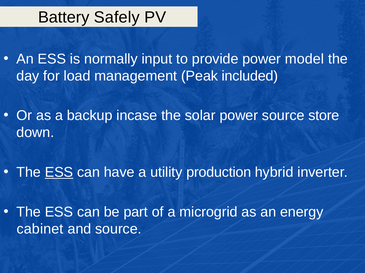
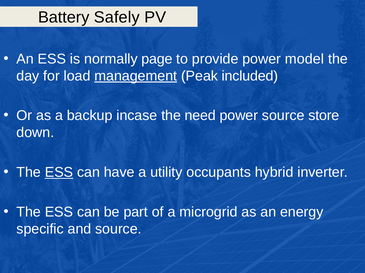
input: input -> page
management underline: none -> present
solar: solar -> need
production: production -> occupants
cabinet: cabinet -> specific
